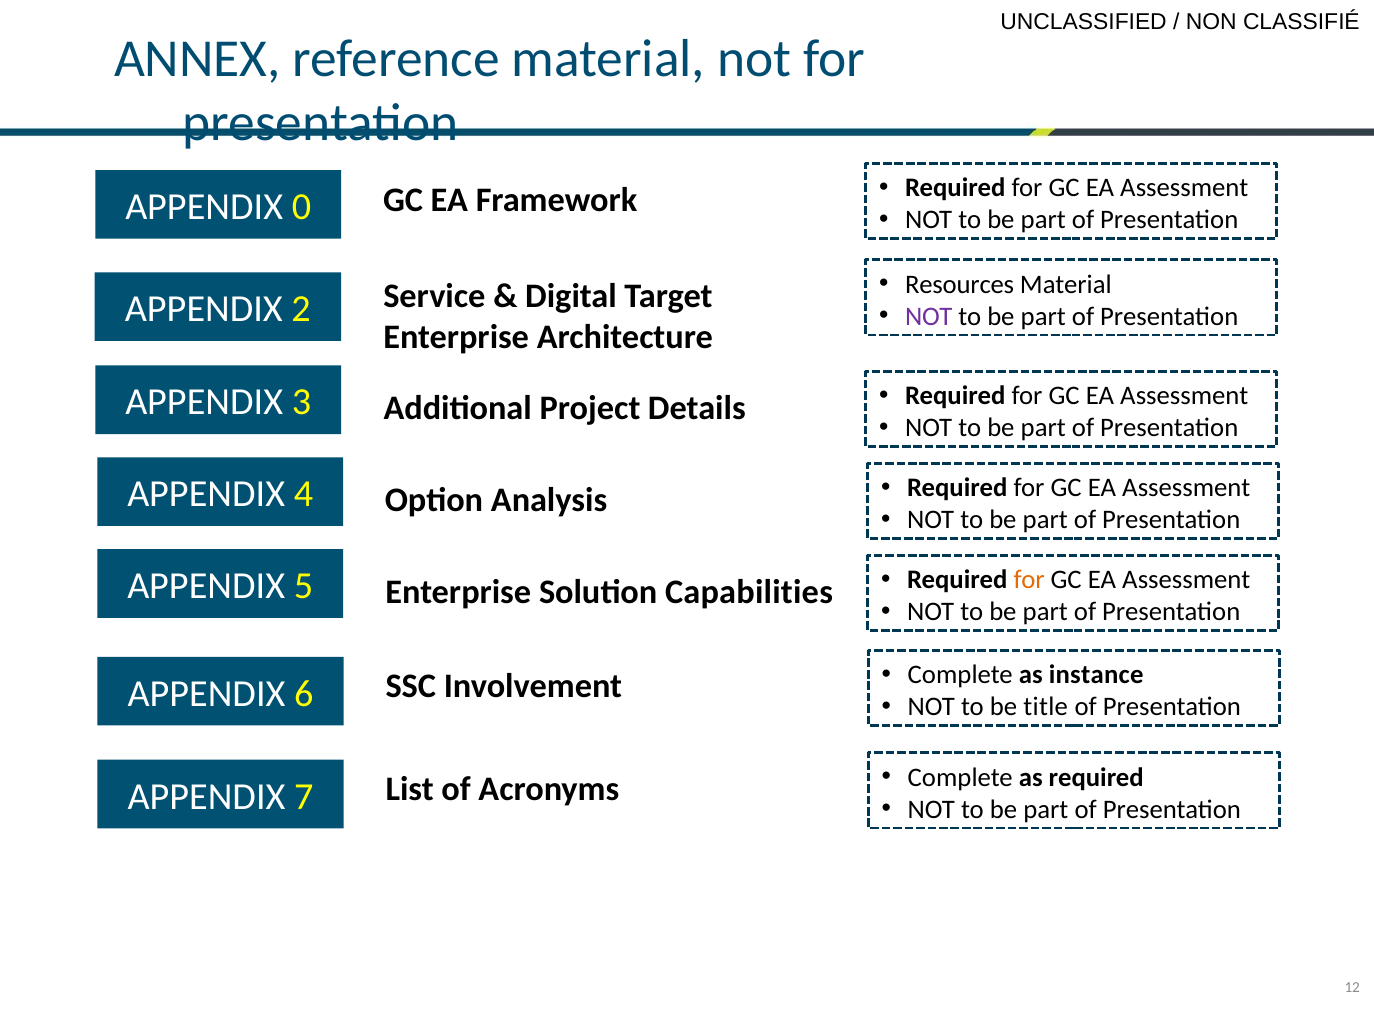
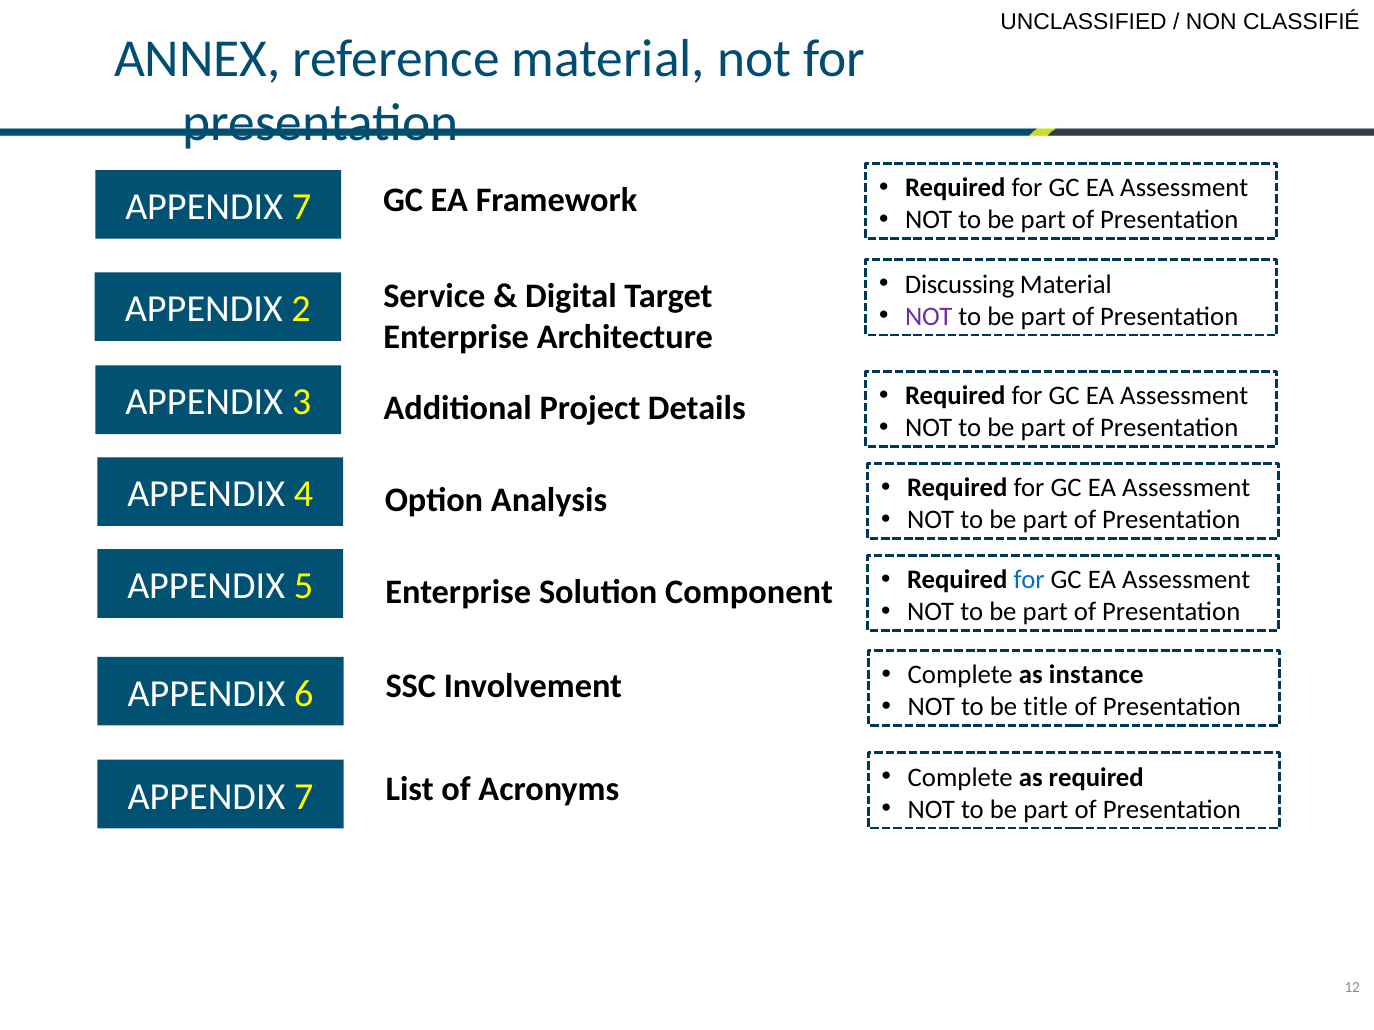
0 at (301, 207): 0 -> 7
Resources: Resources -> Discussing
for at (1029, 580) colour: orange -> blue
Capabilities: Capabilities -> Component
